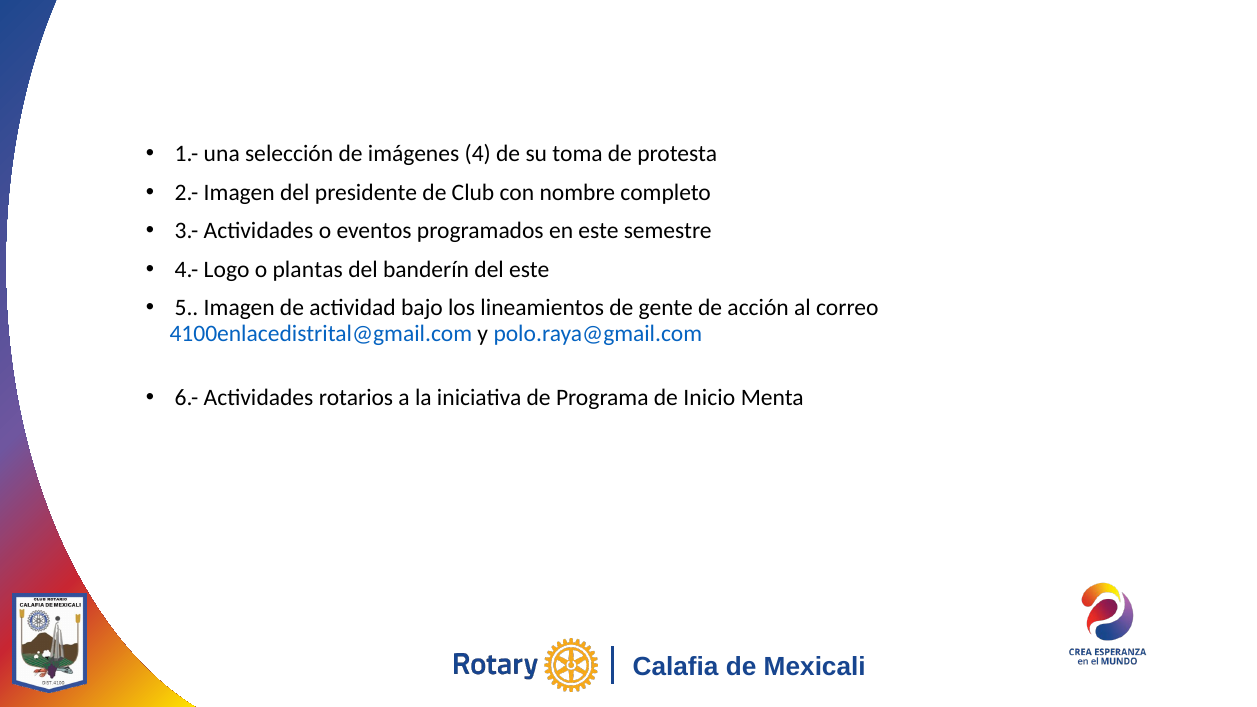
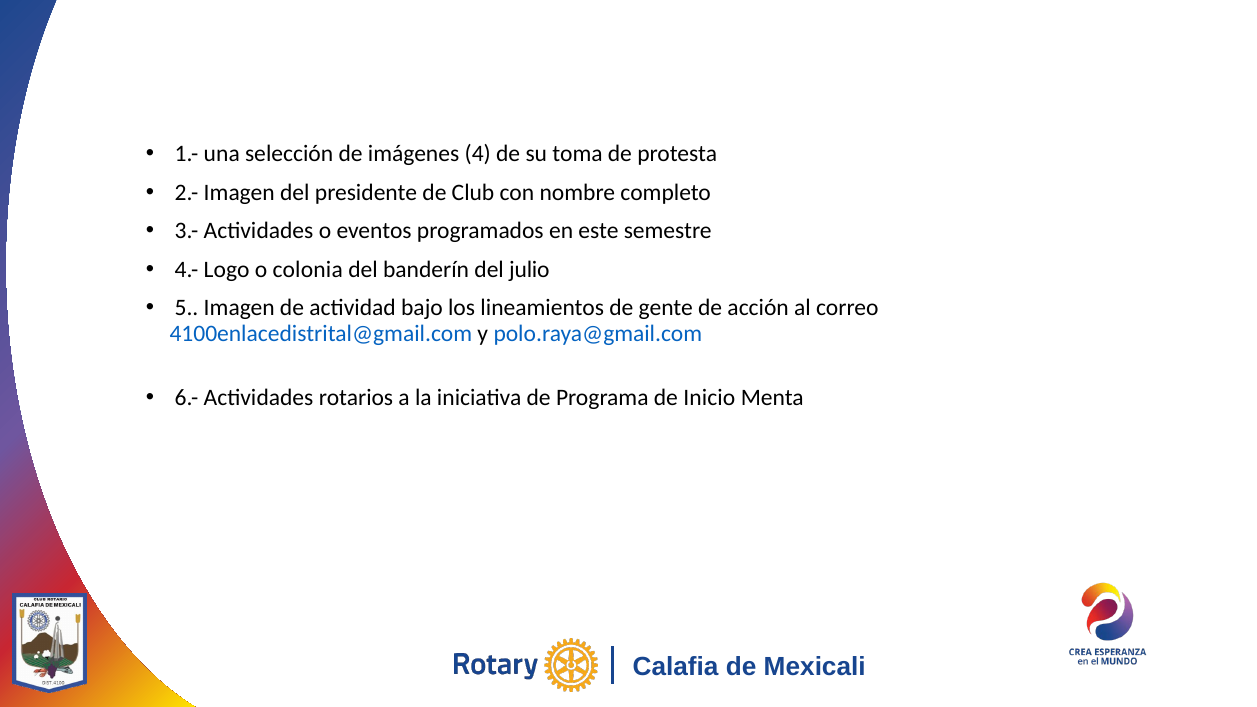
plantas: plantas -> colonia
del este: este -> julio
